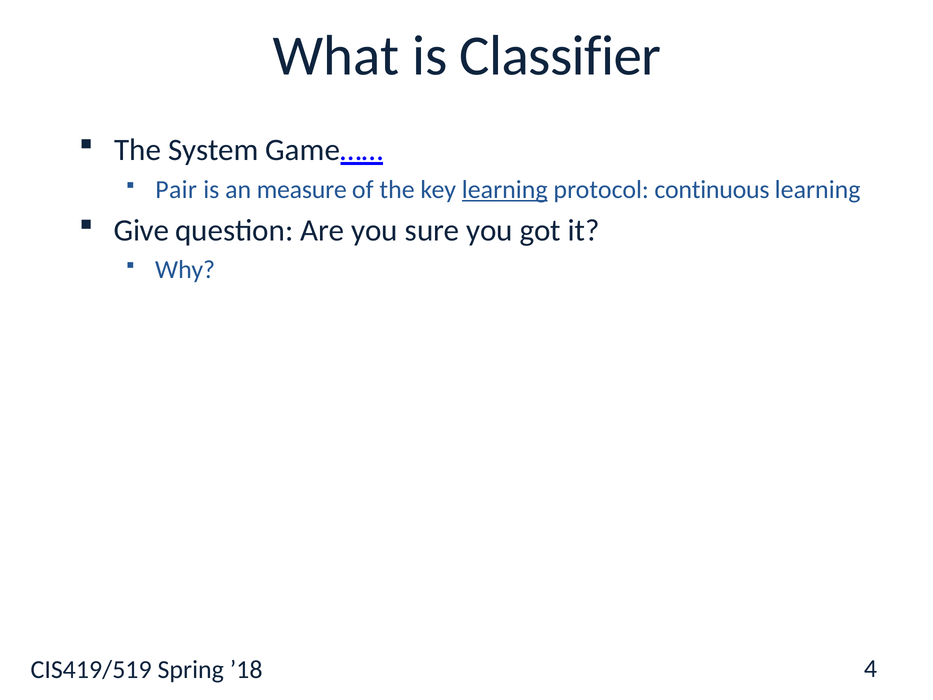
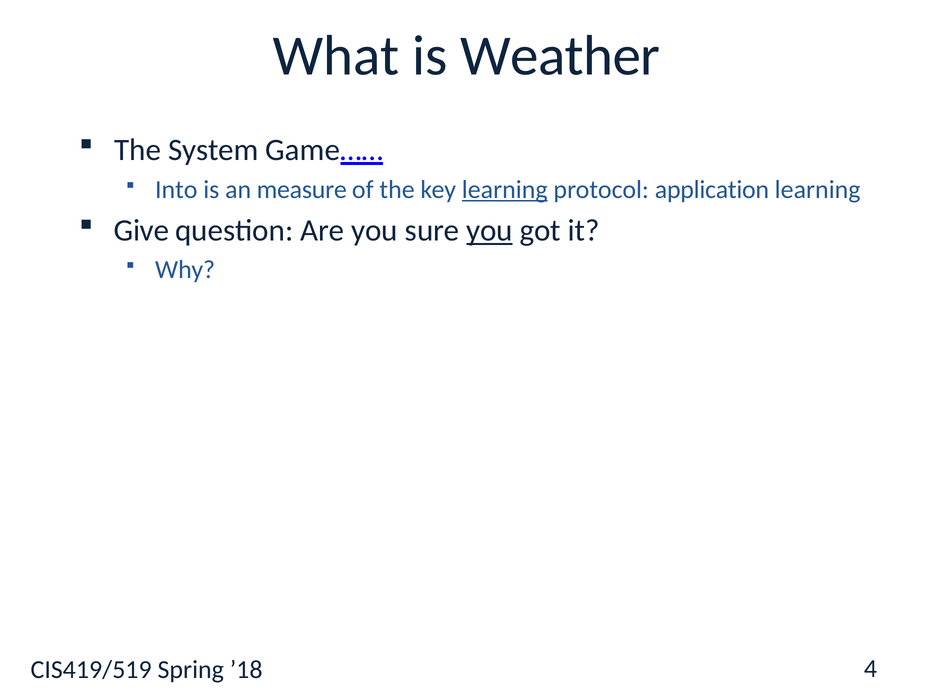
Classifier: Classifier -> Weather
Pair: Pair -> Into
continuous: continuous -> application
you at (490, 230) underline: none -> present
